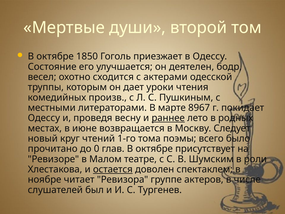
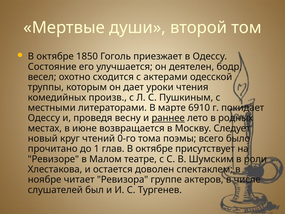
8967: 8967 -> 6910
1-го: 1-го -> 0-го
0: 0 -> 1
остается underline: present -> none
